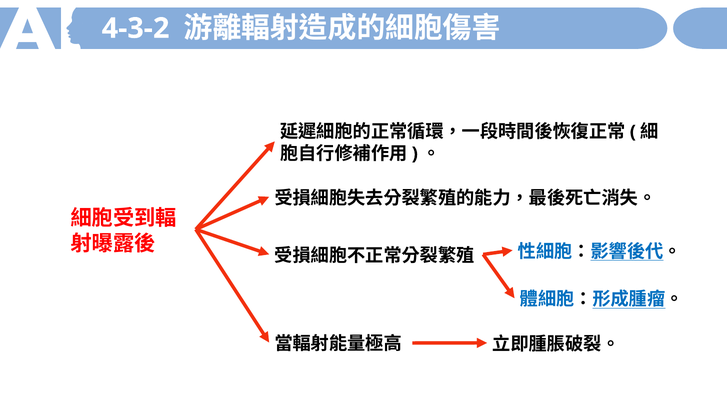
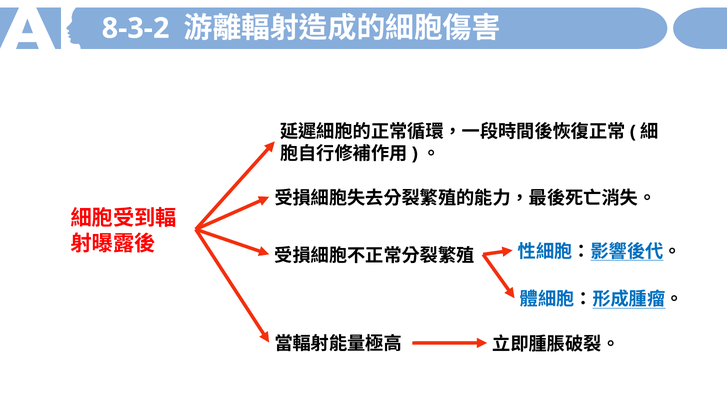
4-3-2: 4-3-2 -> 8-3-2
